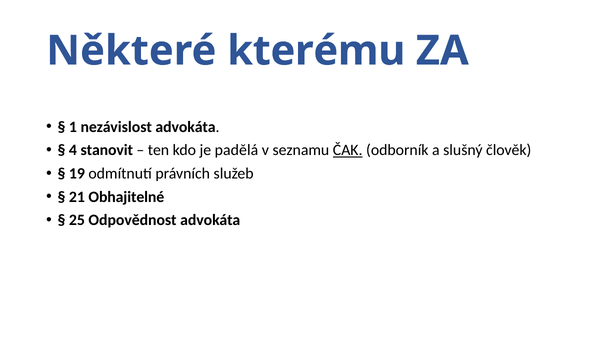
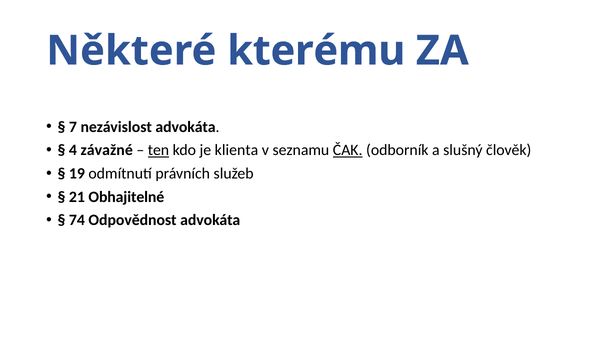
1: 1 -> 7
stanovit: stanovit -> závažné
ten underline: none -> present
padělá: padělá -> klienta
25: 25 -> 74
